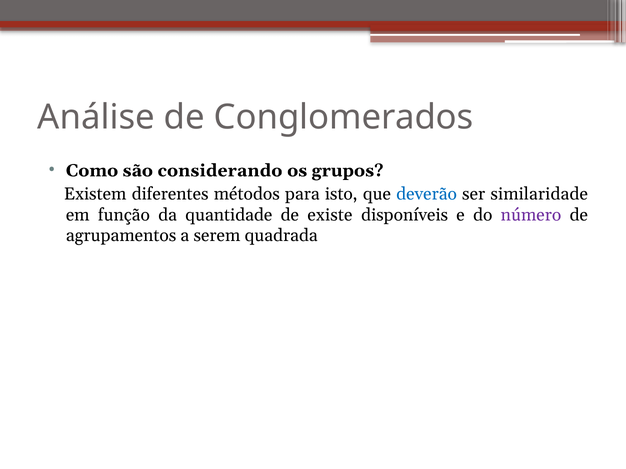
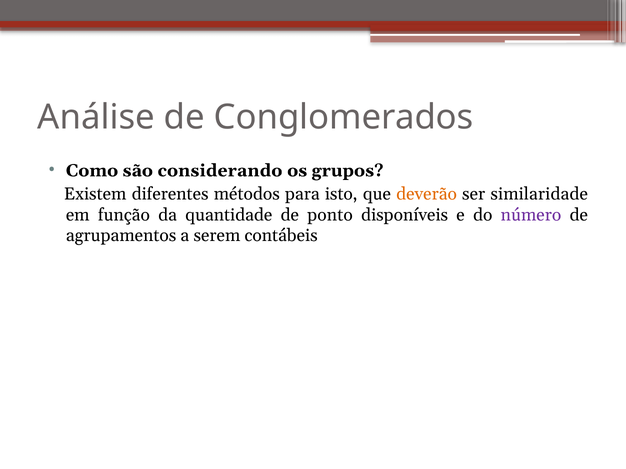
deverão colour: blue -> orange
existe: existe -> ponto
quadrada: quadrada -> contábeis
